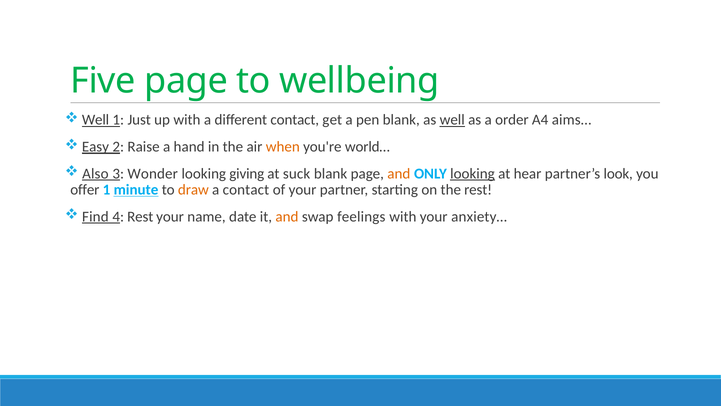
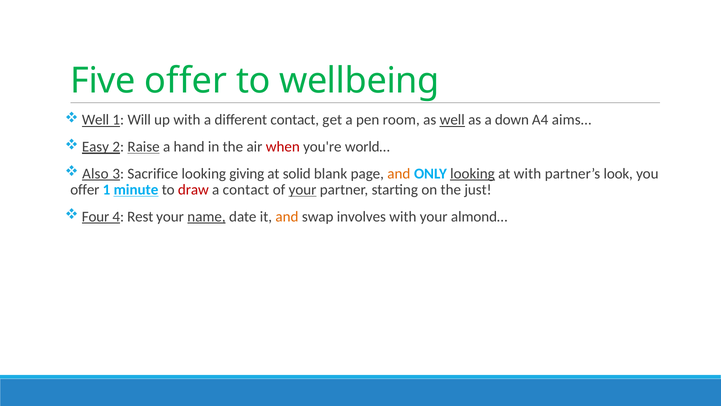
Five page: page -> offer
Just: Just -> Will
pen blank: blank -> room
order: order -> down
Raise underline: none -> present
when colour: orange -> red
Wonder: Wonder -> Sacrifice
suck: suck -> solid
at hear: hear -> with
draw colour: orange -> red
your at (303, 190) underline: none -> present
the rest: rest -> just
Find: Find -> Four
name underline: none -> present
feelings: feelings -> involves
anxiety…: anxiety… -> almond…
